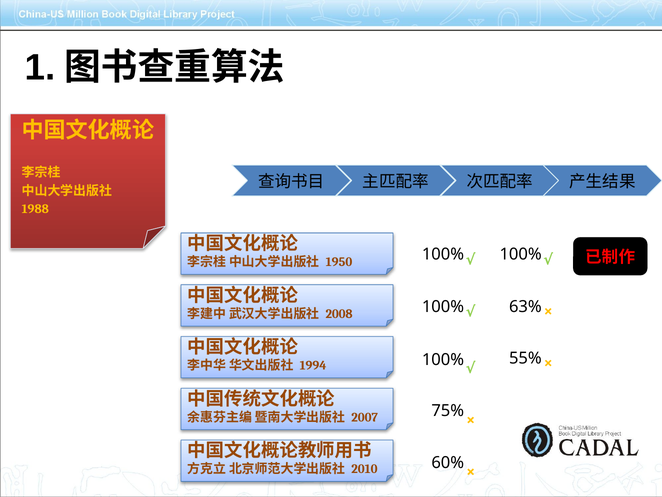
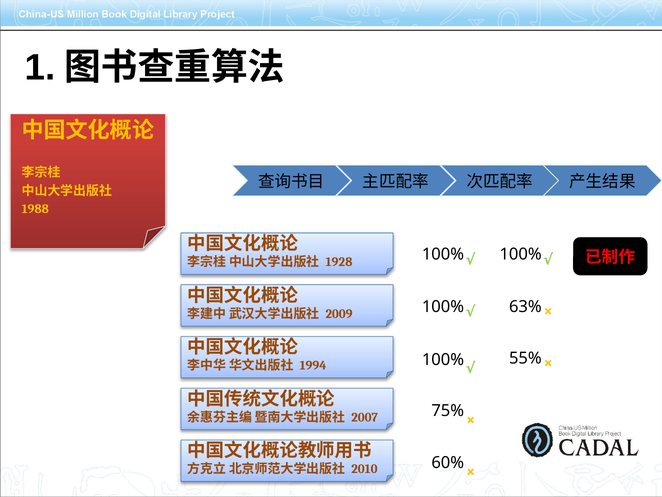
1950: 1950 -> 1928
2008: 2008 -> 2009
